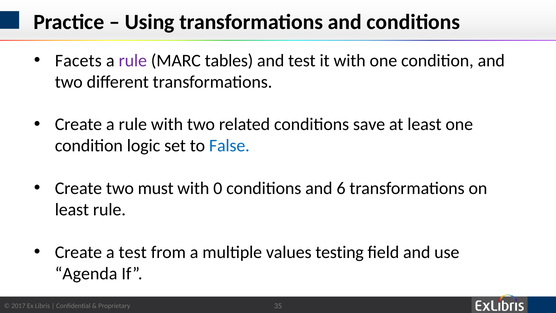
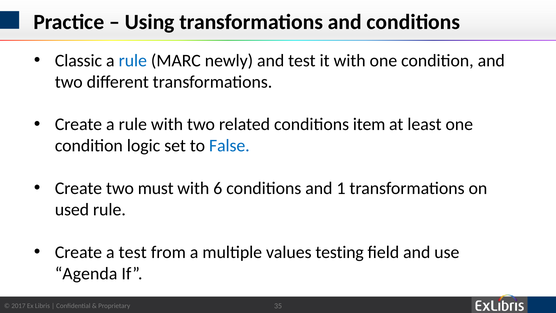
Facets: Facets -> Classic
rule at (133, 60) colour: purple -> blue
tables: tables -> newly
save: save -> item
0: 0 -> 6
6: 6 -> 1
least at (72, 210): least -> used
